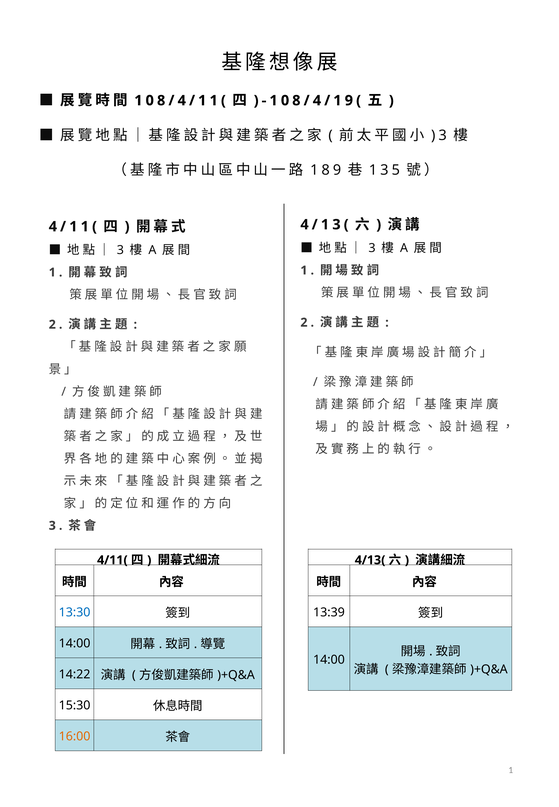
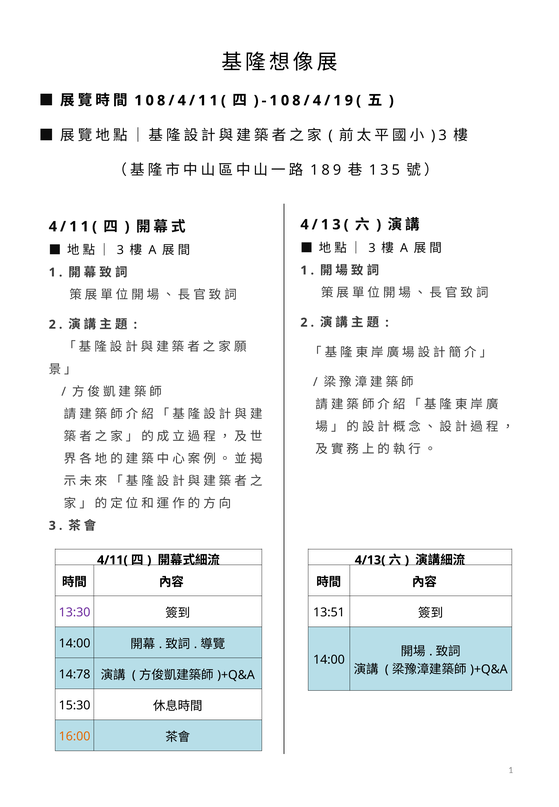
13:30 colour: blue -> purple
13:39: 13:39 -> 13:51
14:22: 14:22 -> 14:78
